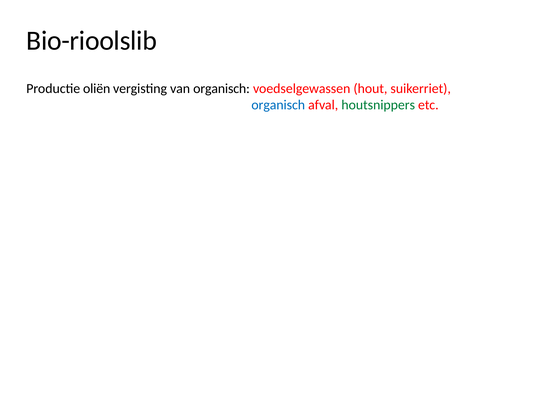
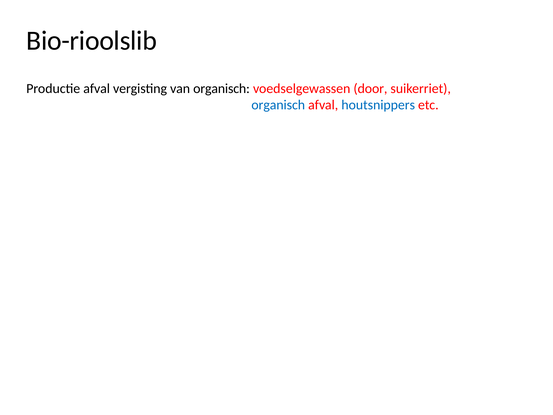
Productie oliën: oliën -> afval
hout: hout -> door
houtsnippers colour: green -> blue
